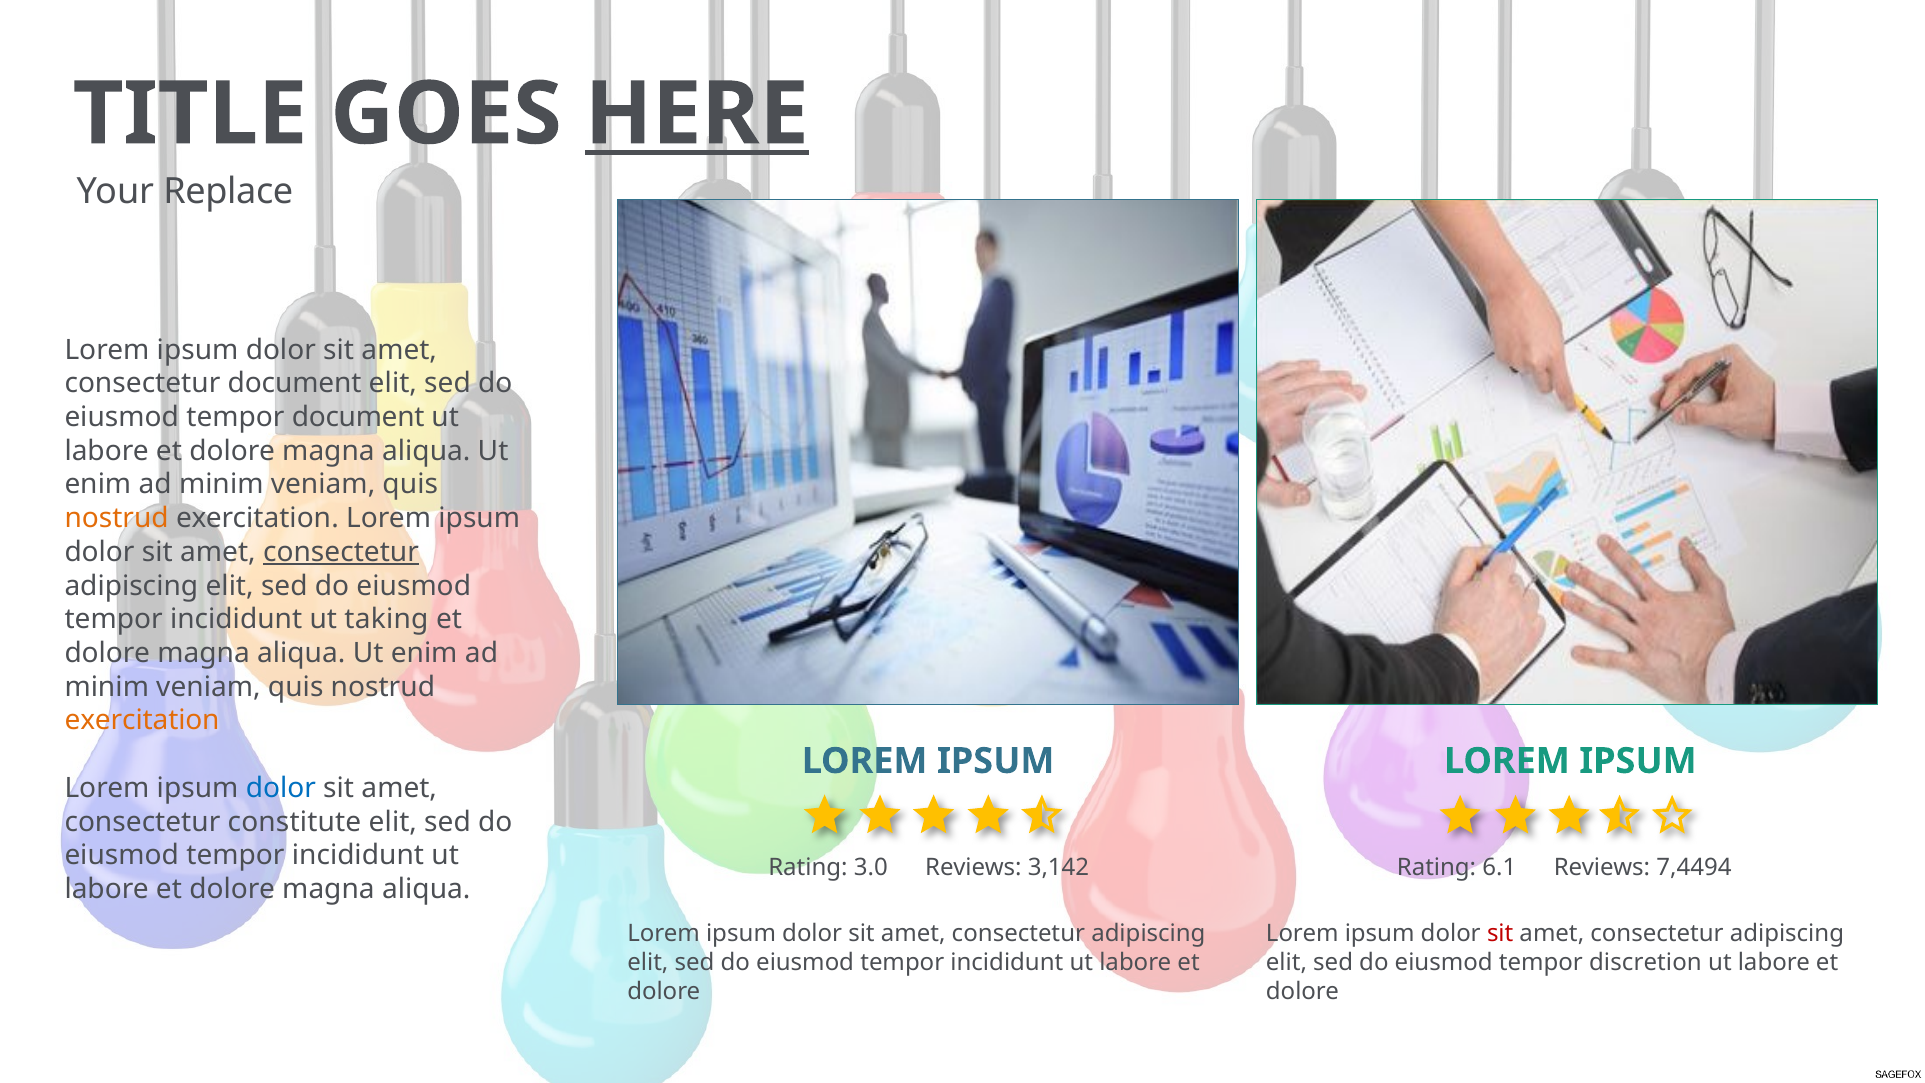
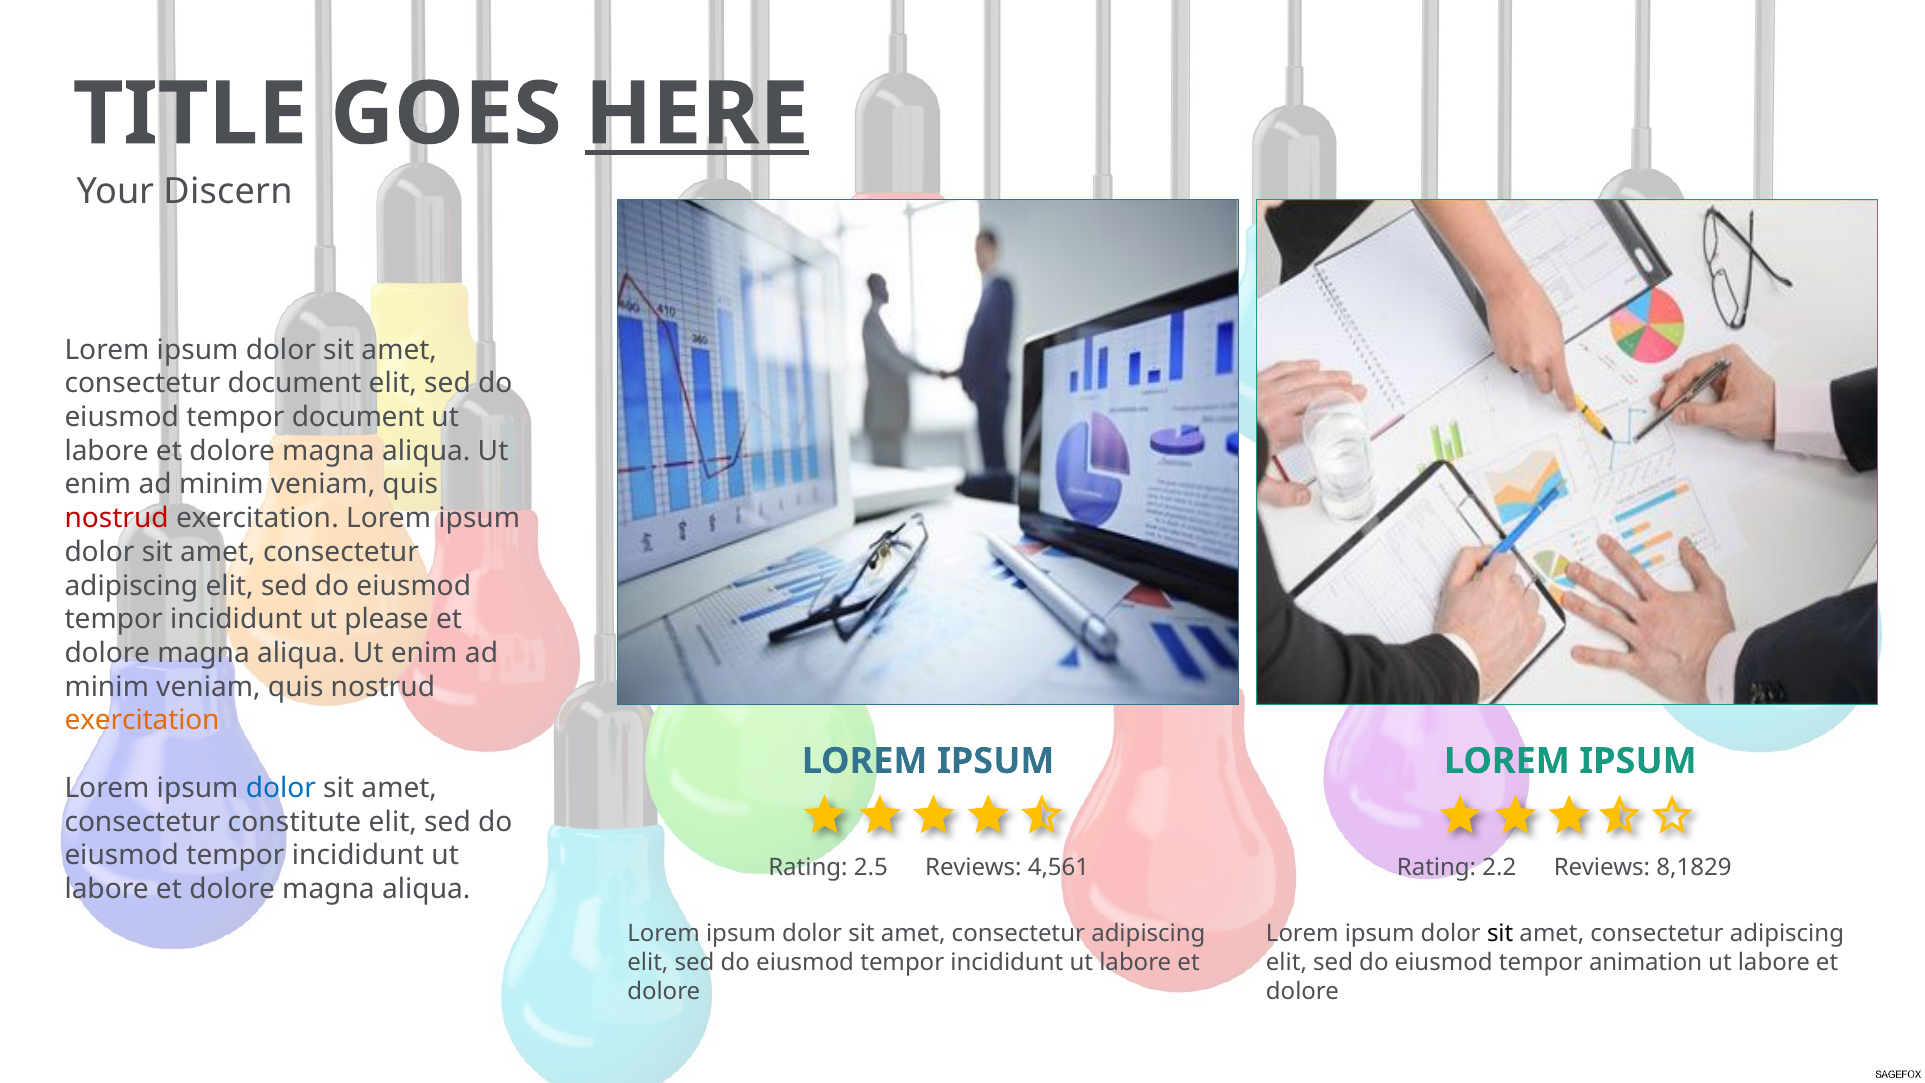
Replace: Replace -> Discern
nostrud at (117, 518) colour: orange -> red
consectetur at (341, 552) underline: present -> none
taking: taking -> please
3.0: 3.0 -> 2.5
3,142: 3,142 -> 4,561
6.1: 6.1 -> 2.2
7,4494: 7,4494 -> 8,1829
sit at (1500, 934) colour: red -> black
discretion: discretion -> animation
